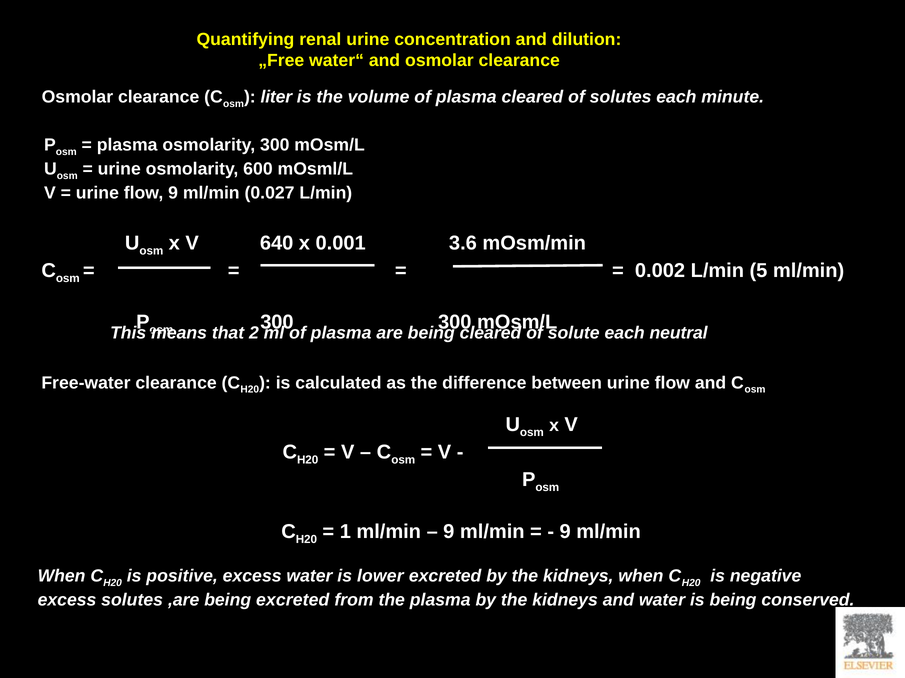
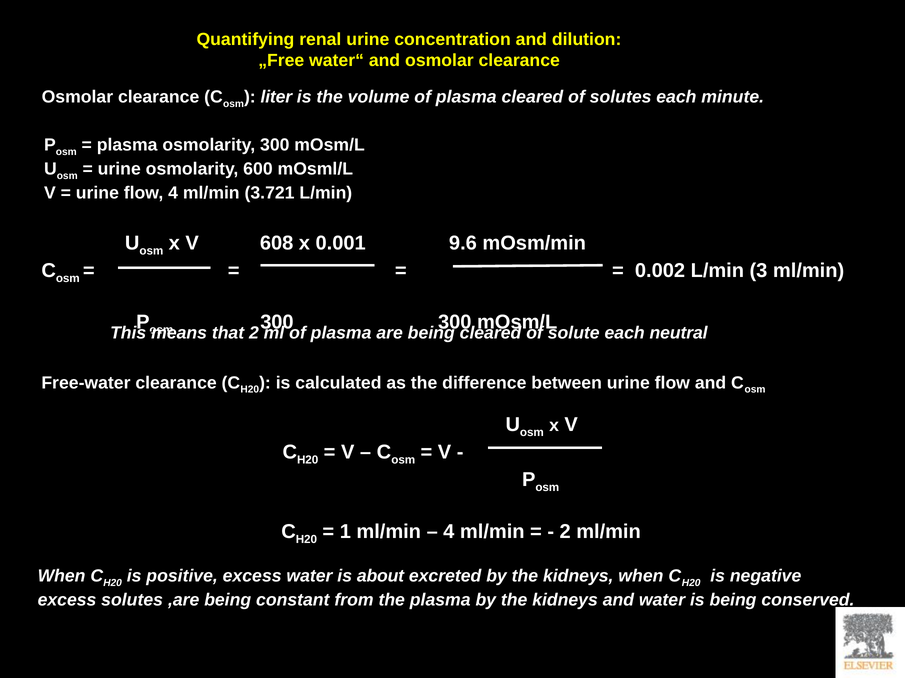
flow 9: 9 -> 4
0.027: 0.027 -> 3.721
640: 640 -> 608
3.6: 3.6 -> 9.6
5: 5 -> 3
9 at (449, 532): 9 -> 4
9 at (565, 532): 9 -> 2
lower: lower -> about
being excreted: excreted -> constant
